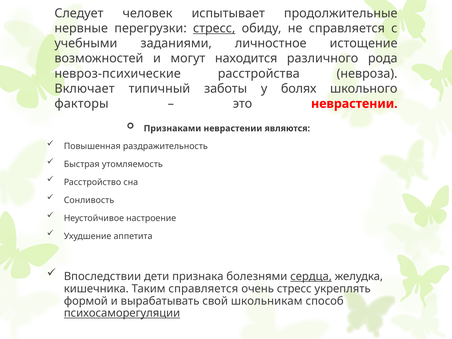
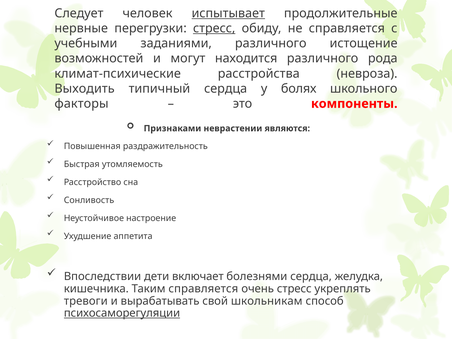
испытывает underline: none -> present
заданиями личностное: личностное -> различного
невроз-психические: невроз-психические -> климат-психические
Включает: Включает -> Выходить
типичный заботы: заботы -> сердца
это неврастении: неврастении -> компоненты
признака: признака -> включает
сердца at (311, 277) underline: present -> none
формой: формой -> тревоги
